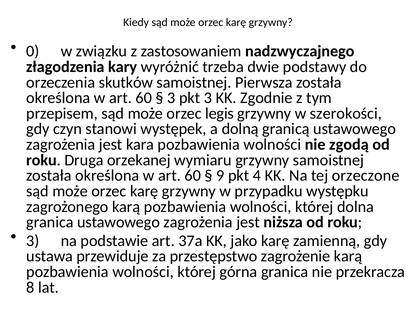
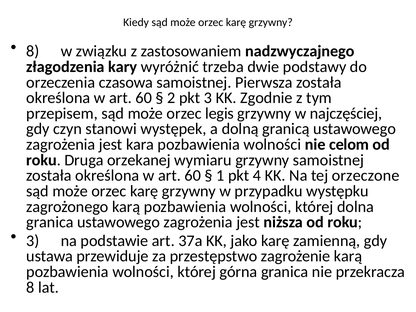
0 at (33, 51): 0 -> 8
skutków: skutków -> czasowa
3 at (171, 98): 3 -> 2
szerokości: szerokości -> najczęściej
zgodą: zgodą -> celom
9: 9 -> 1
